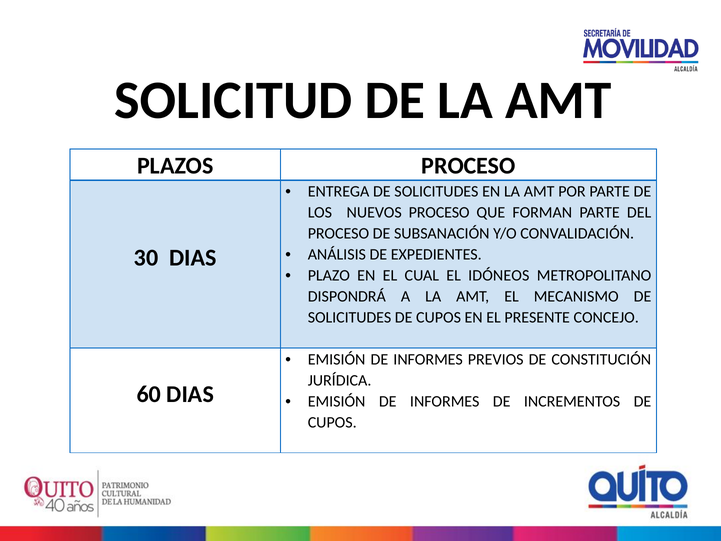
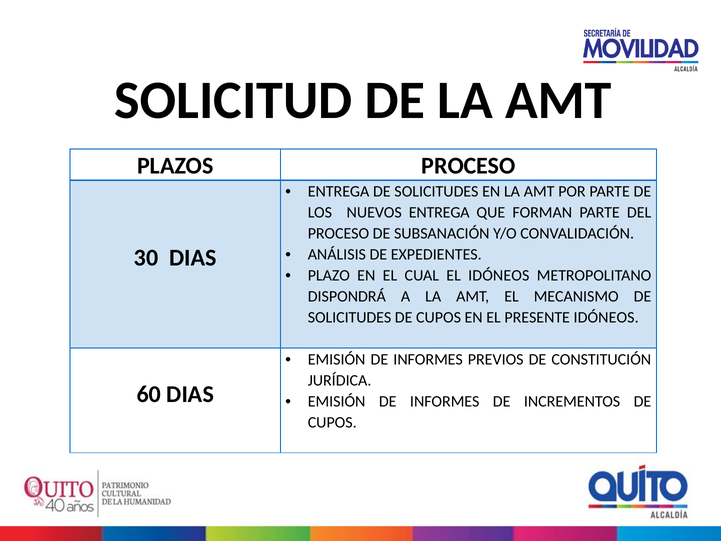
NUEVOS PROCESO: PROCESO -> ENTREGA
PRESENTE CONCEJO: CONCEJO -> IDÓNEOS
